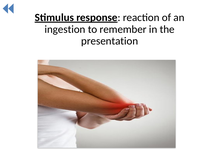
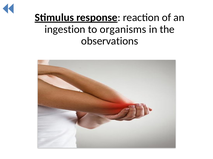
remember: remember -> organisms
presentation: presentation -> observations
